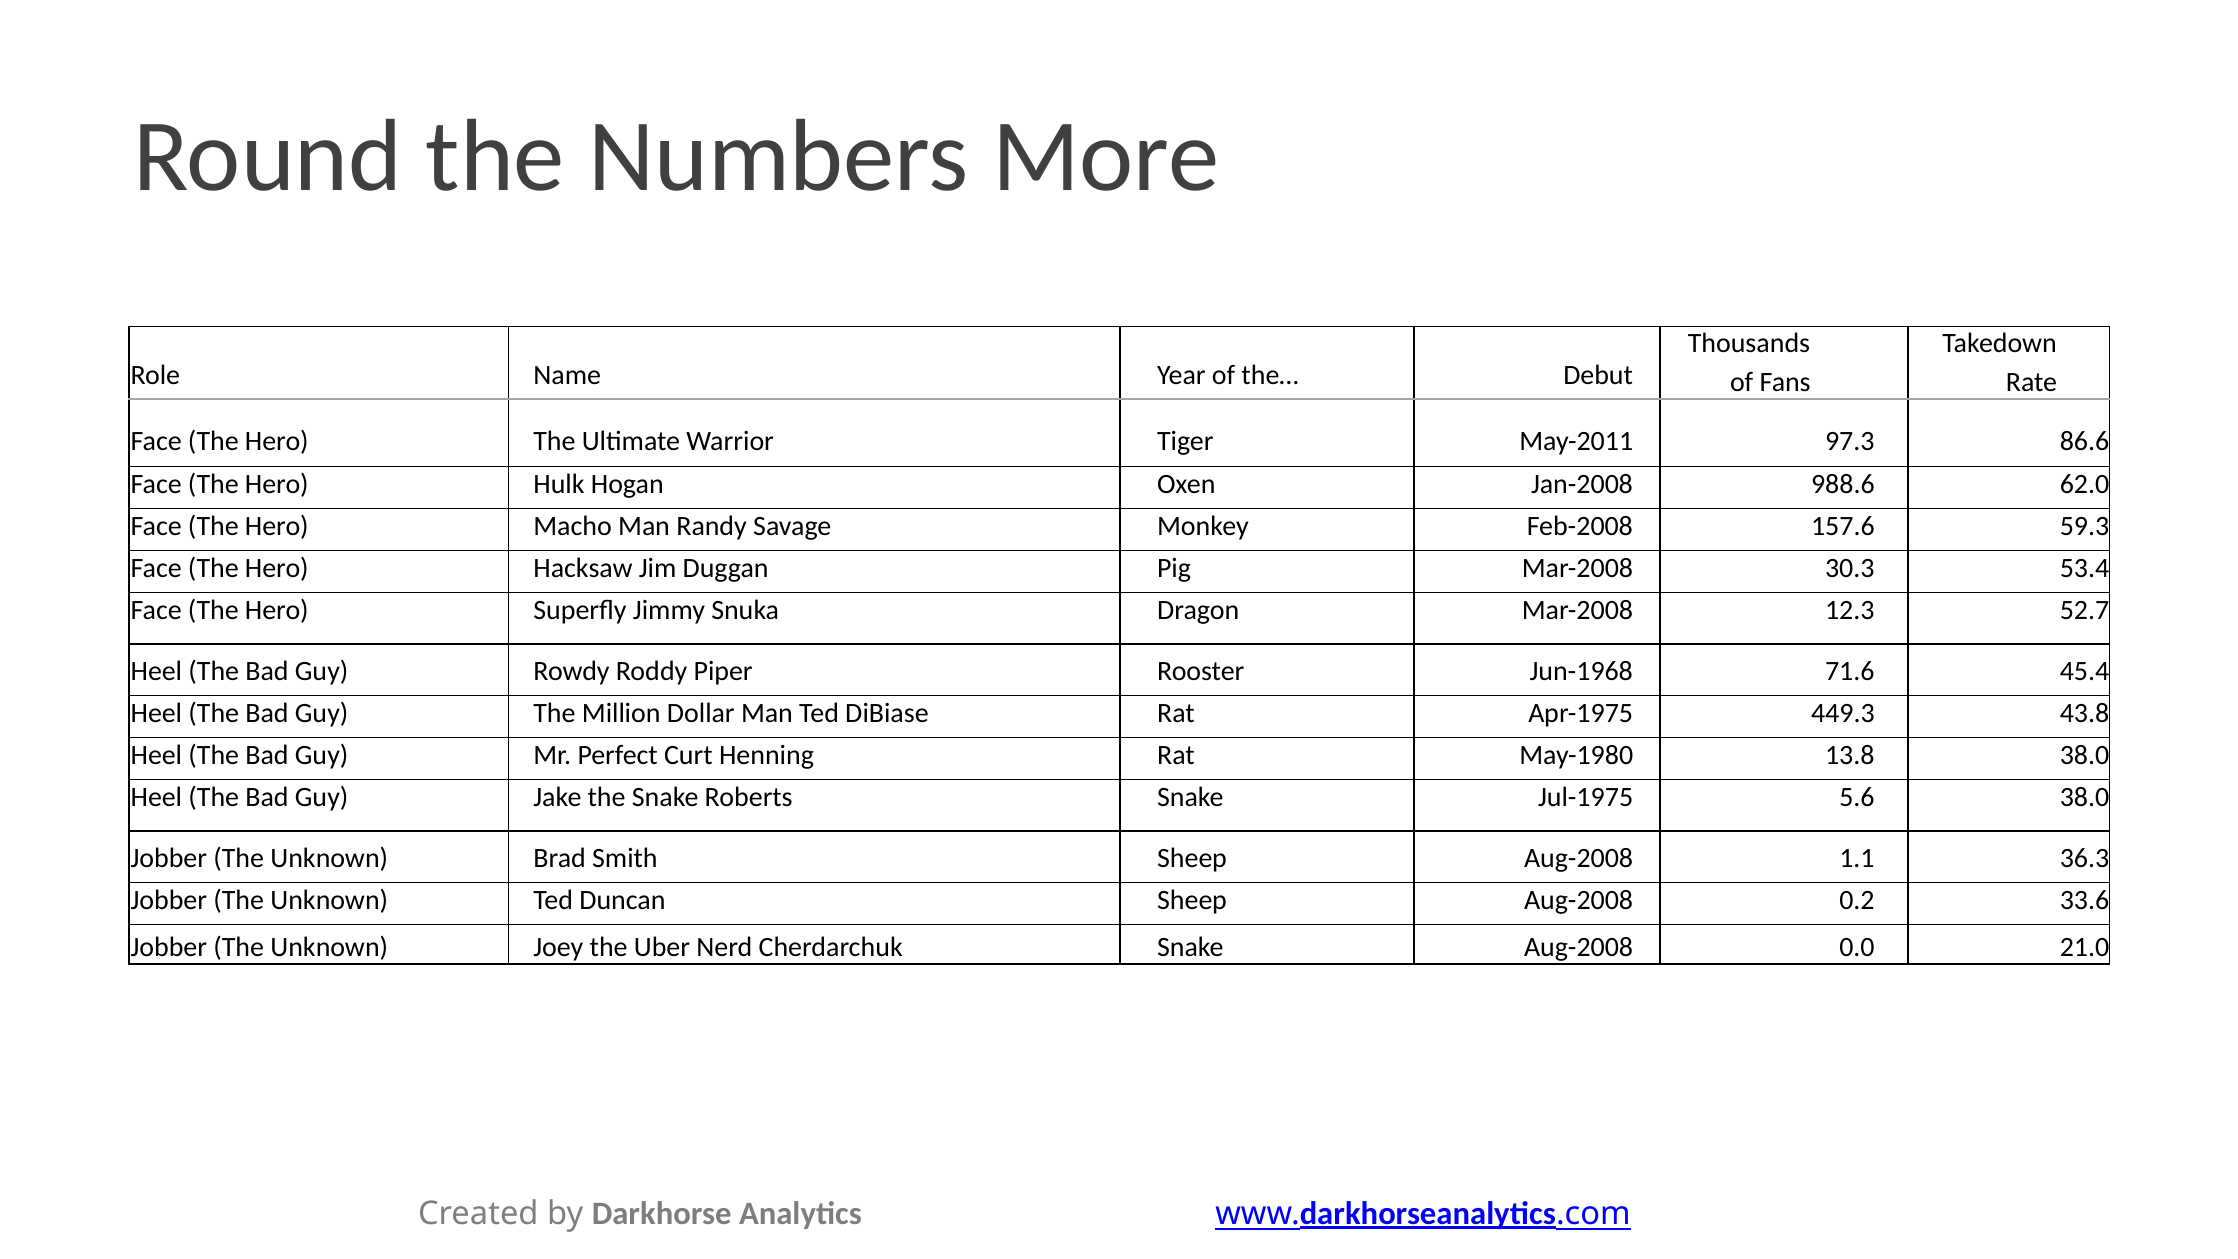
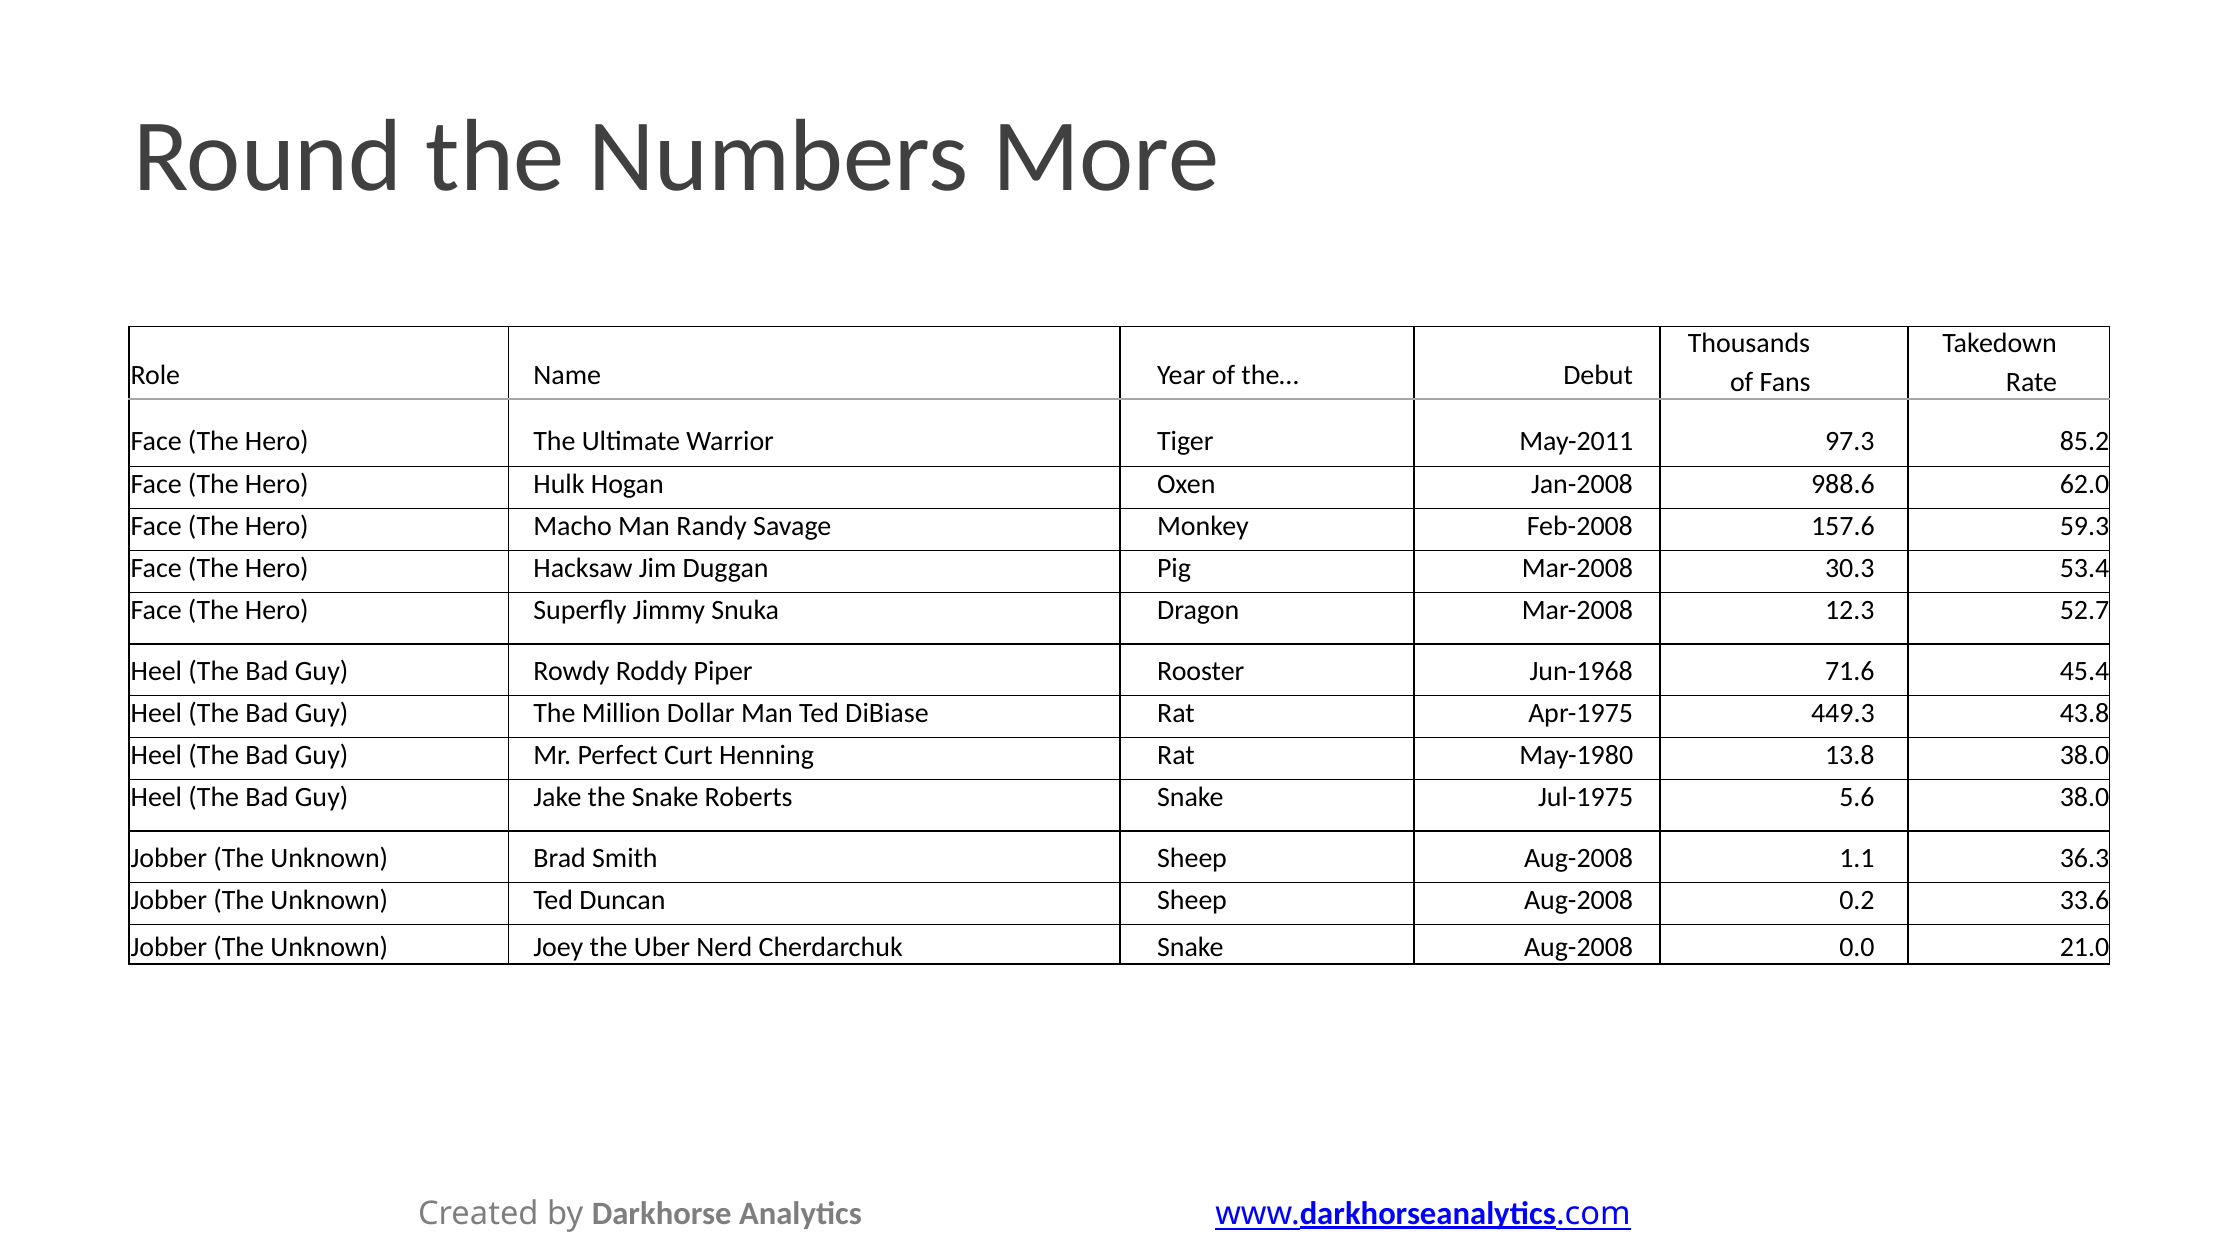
86.6: 86.6 -> 85.2
